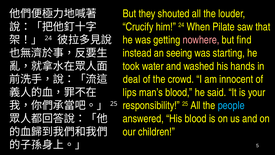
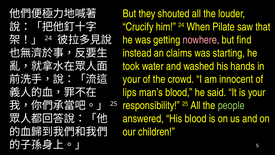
seeing: seeing -> claims
deal at (132, 79): deal -> your
people colour: light blue -> light green
